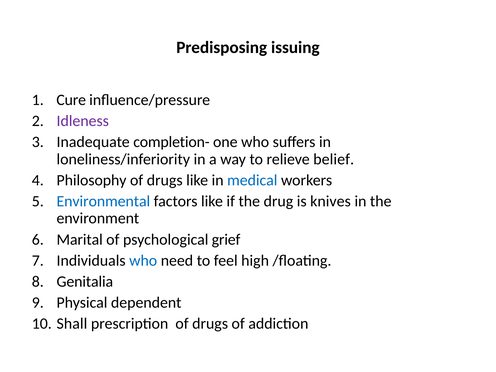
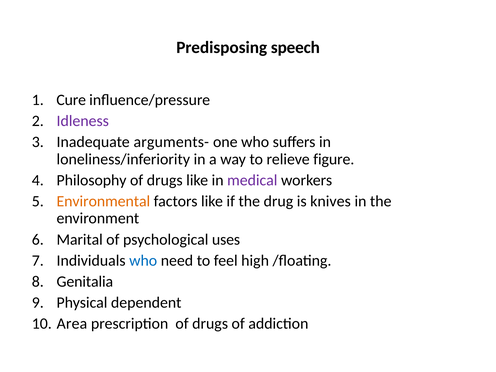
issuing: issuing -> speech
completion-: completion- -> arguments-
belief: belief -> figure
medical colour: blue -> purple
Environmental colour: blue -> orange
grief: grief -> uses
Shall: Shall -> Area
